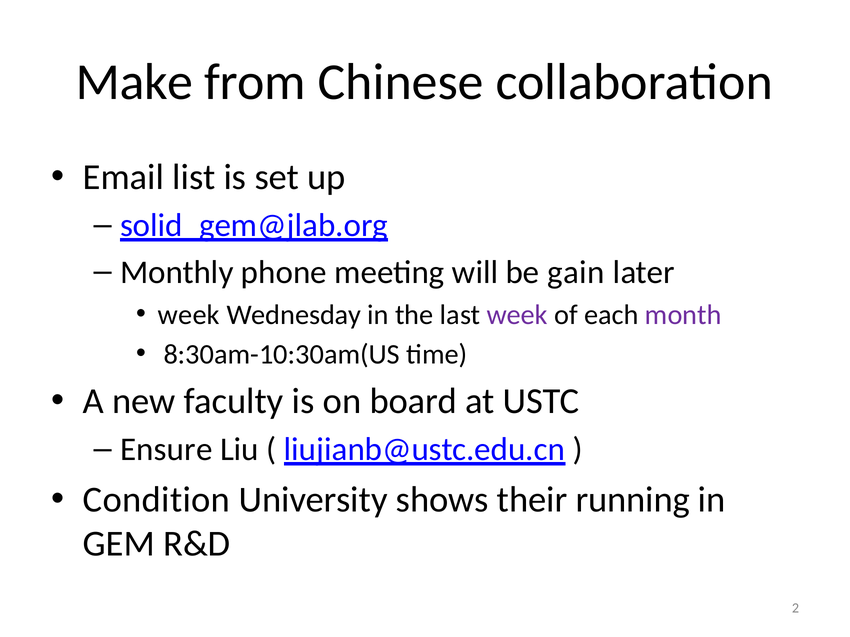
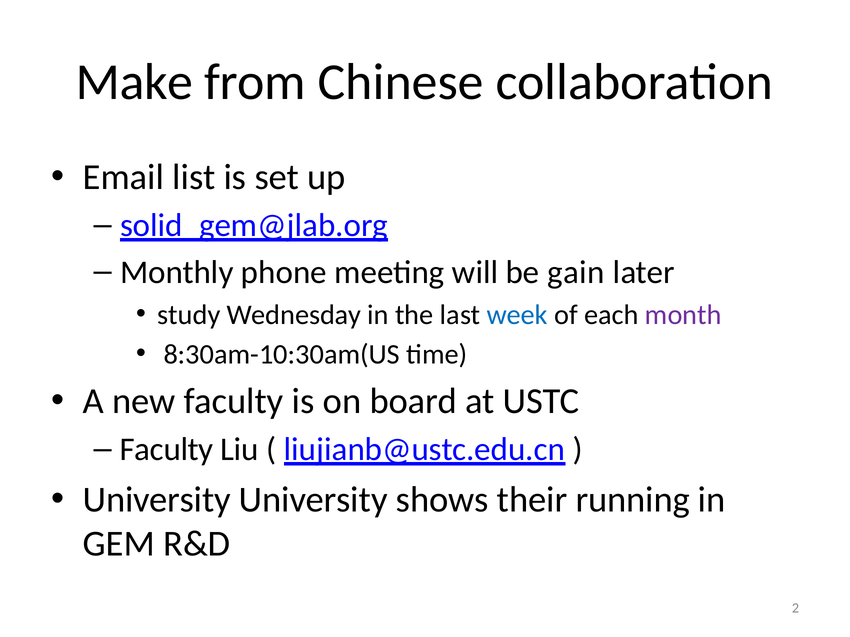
week at (189, 315): week -> study
week at (517, 315) colour: purple -> blue
Ensure at (166, 450): Ensure -> Faculty
Condition at (156, 500): Condition -> University
